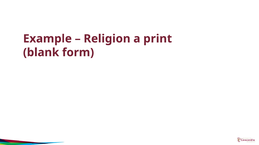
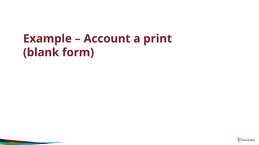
Religion: Religion -> Account
